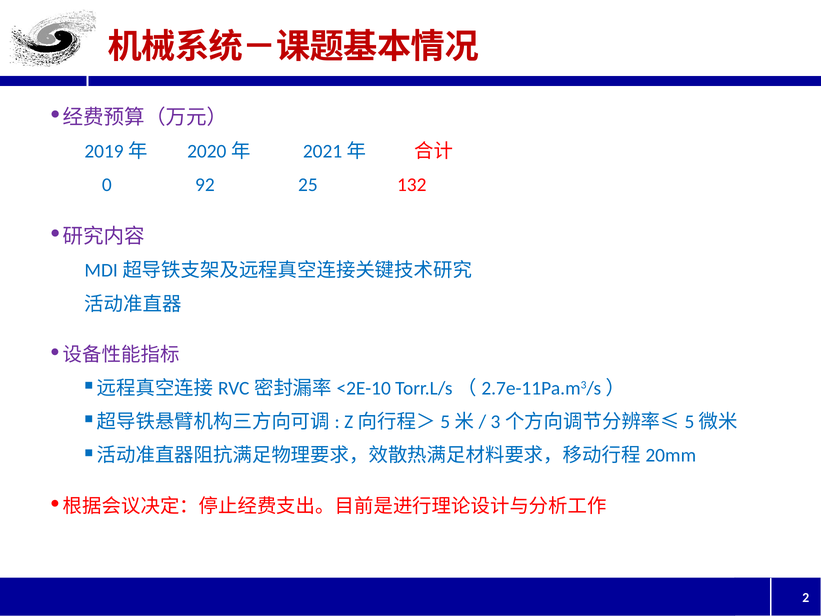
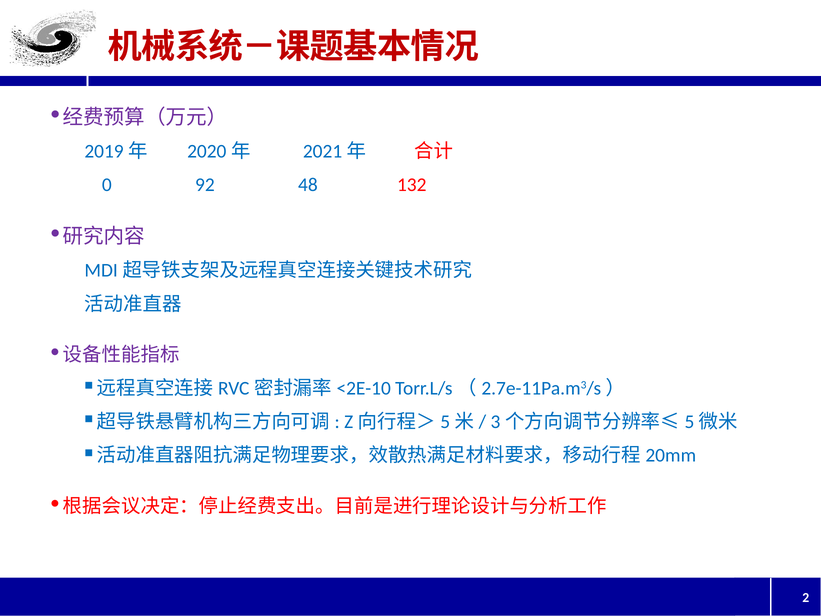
25: 25 -> 48
